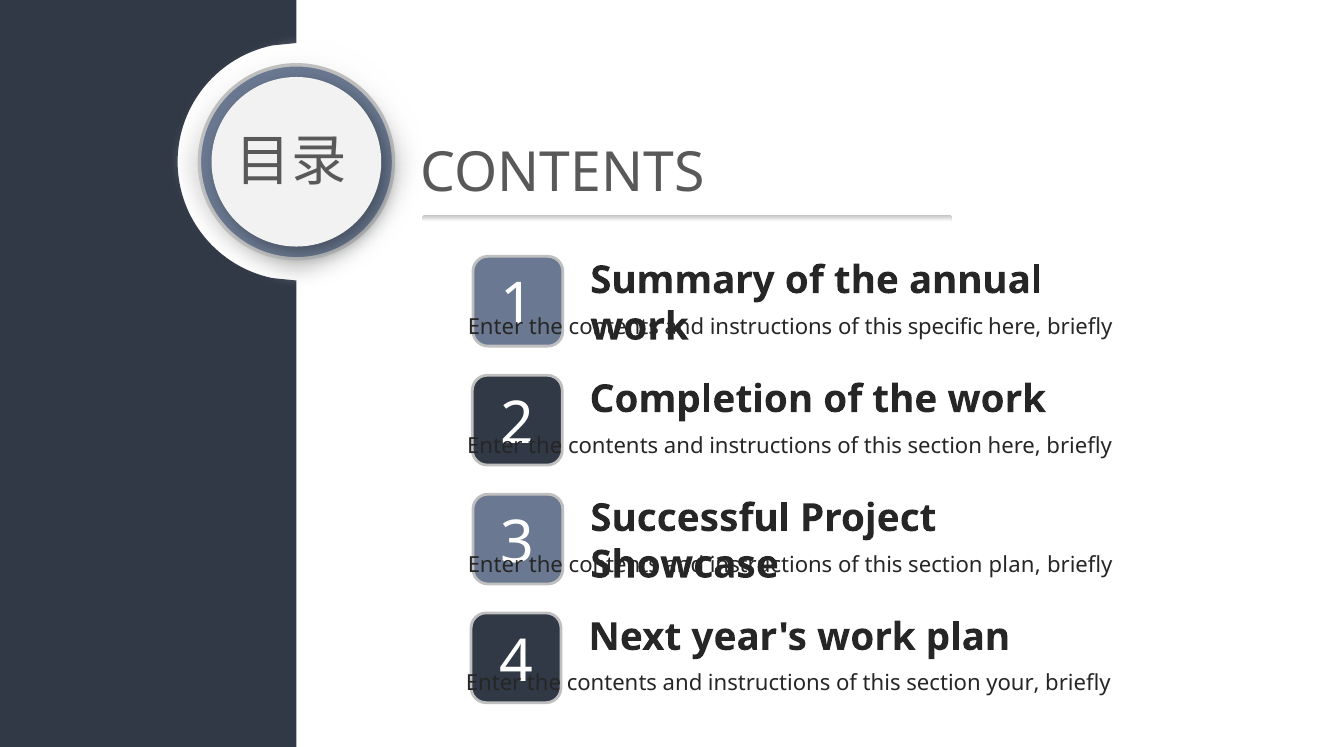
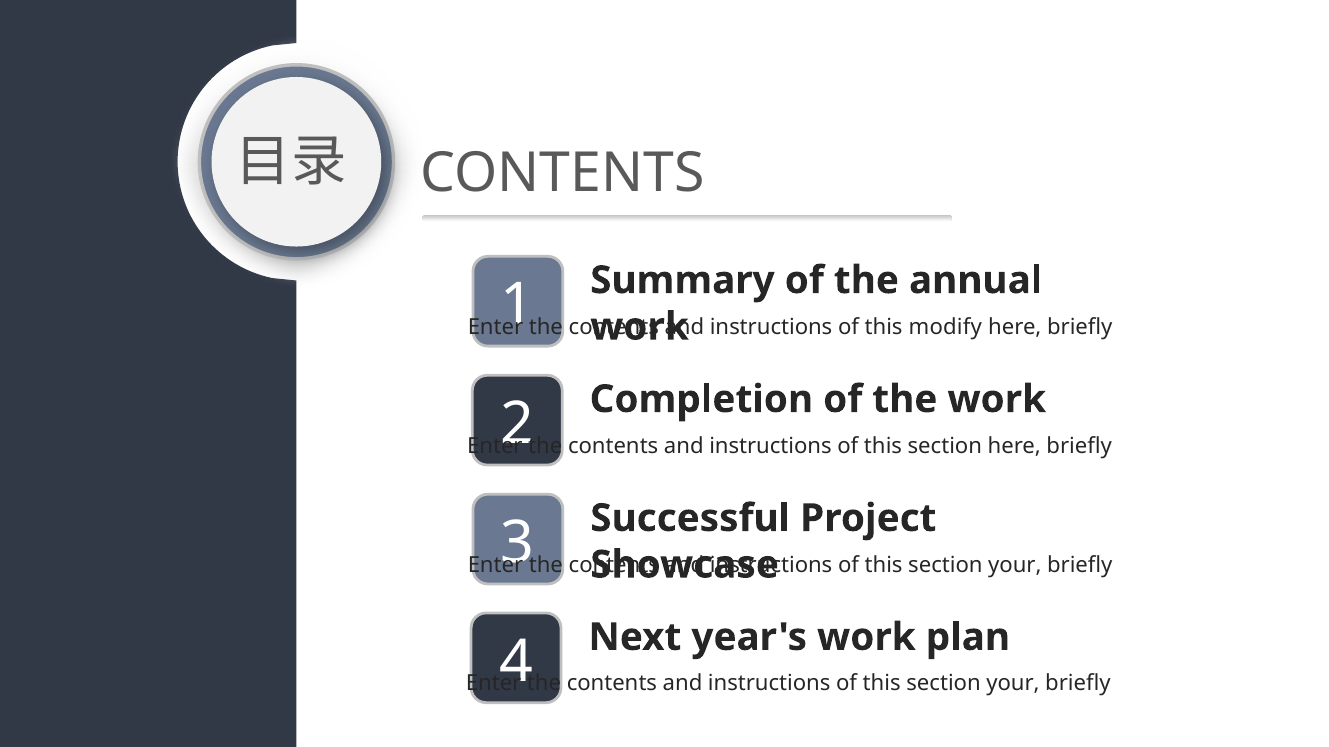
specific: specific -> modify
plan at (1015, 565): plan -> your
